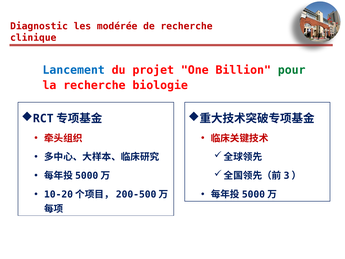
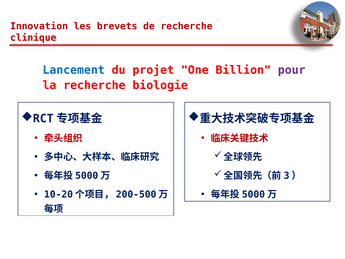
Diagnostic: Diagnostic -> Innovation
modérée: modérée -> brevets
pour colour: green -> purple
